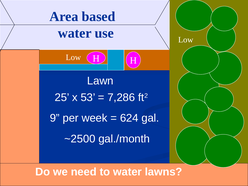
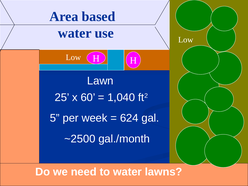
53: 53 -> 60
7,286: 7,286 -> 1,040
9: 9 -> 5
